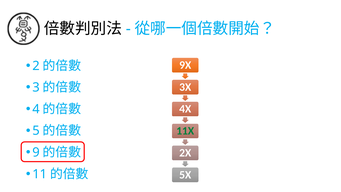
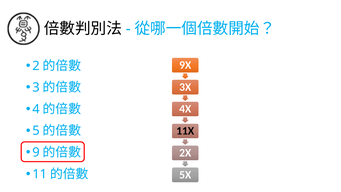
11X colour: green -> black
